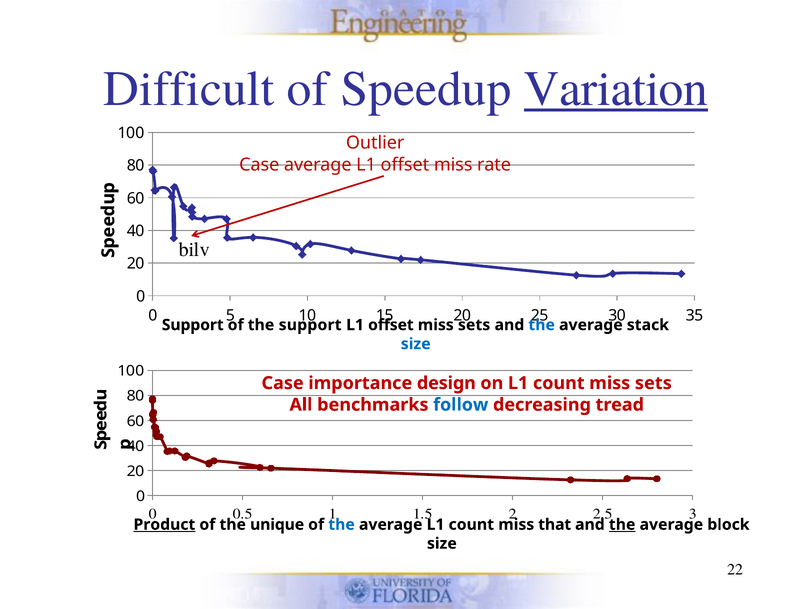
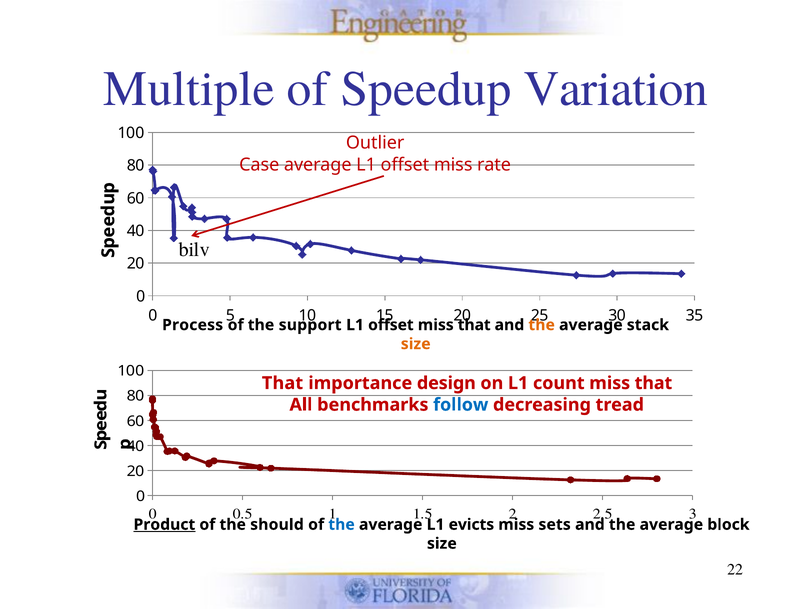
Difficult: Difficult -> Multiple
Variation underline: present -> none
Support at (193, 325): Support -> Process
sets at (474, 325): sets -> that
the at (542, 325) colour: blue -> orange
size at (416, 344) colour: blue -> orange
Case at (283, 383): Case -> That
sets at (653, 383): sets -> that
unique: unique -> should
average L1 count: count -> evicts
that: that -> sets
the at (622, 525) underline: present -> none
